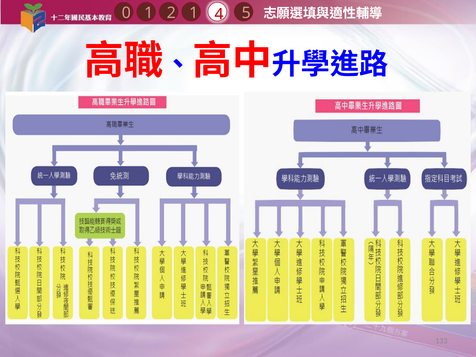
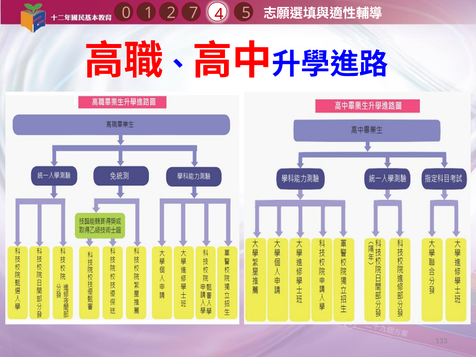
1 1: 1 -> 7
